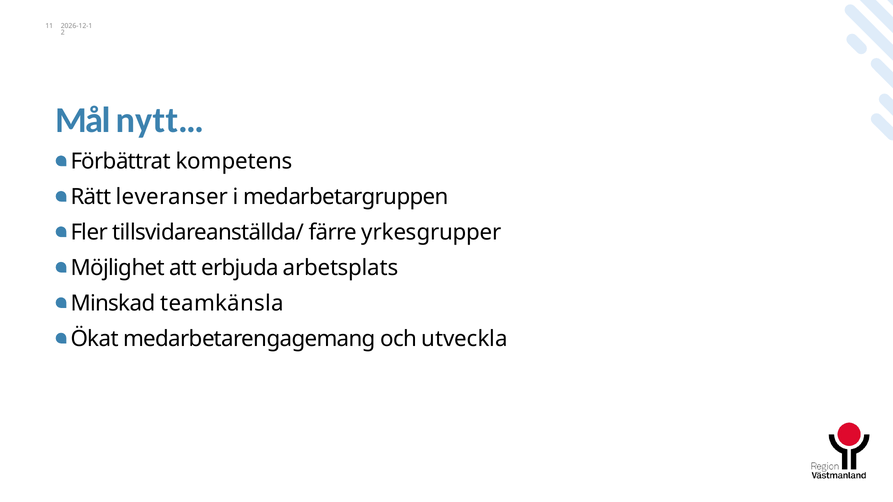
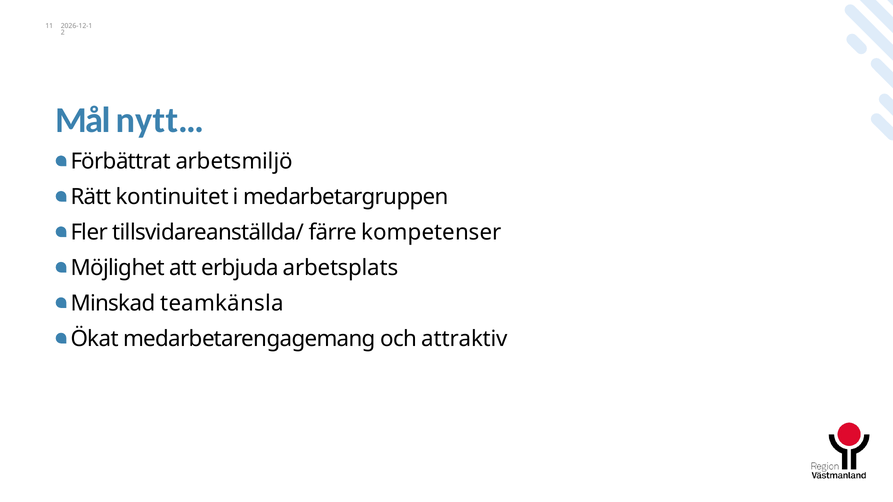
kompetens: kompetens -> arbetsmiljö
leveranser: leveranser -> kontinuitet
yrkesgrupper: yrkesgrupper -> kompetenser
utveckla: utveckla -> attraktiv
